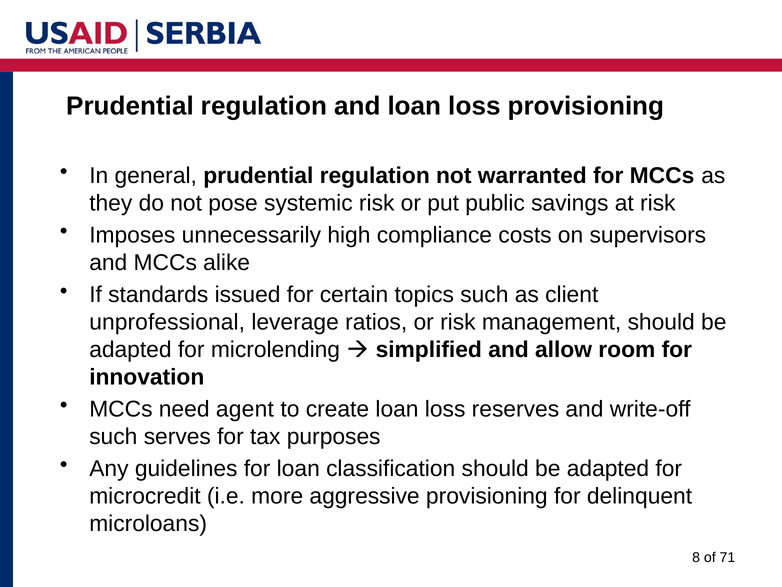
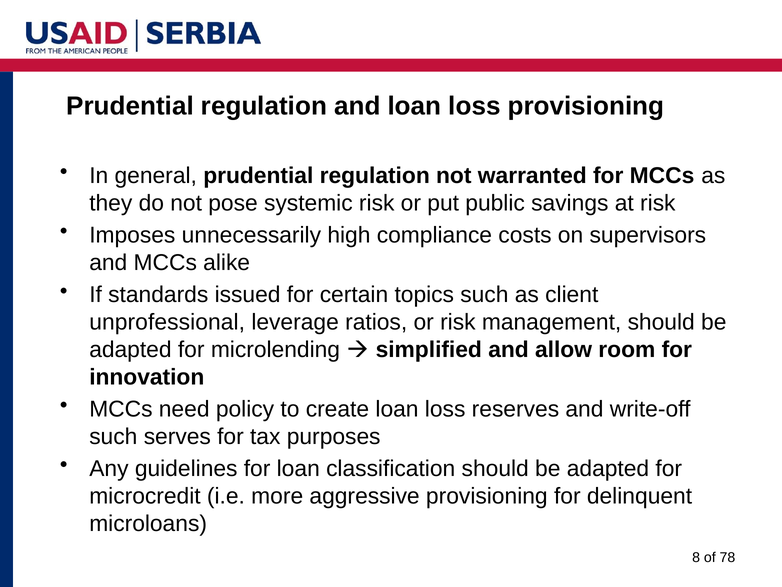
agent: agent -> policy
71: 71 -> 78
